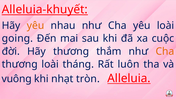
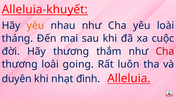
going: going -> tháng
Cha at (165, 51) colour: orange -> red
tháng: tháng -> going
vuông: vuông -> duyên
tròn: tròn -> đình
